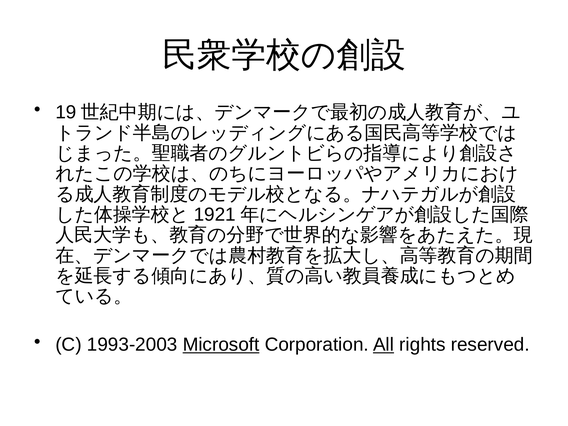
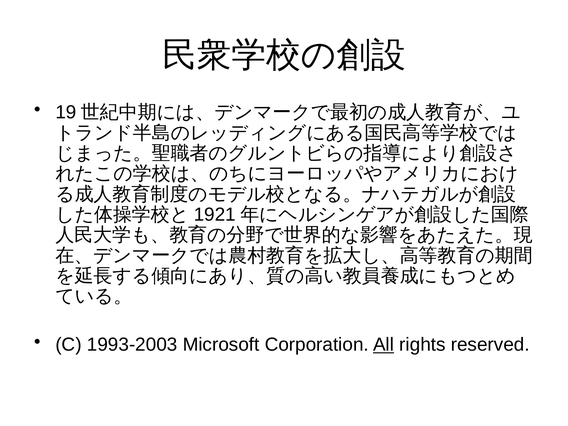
Microsoft underline: present -> none
